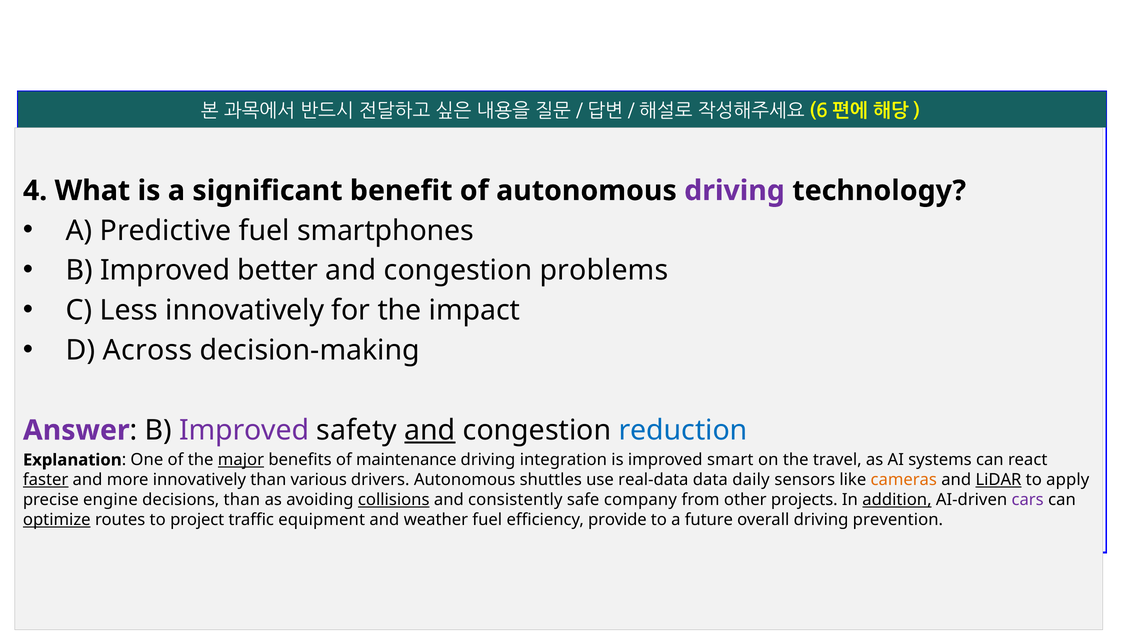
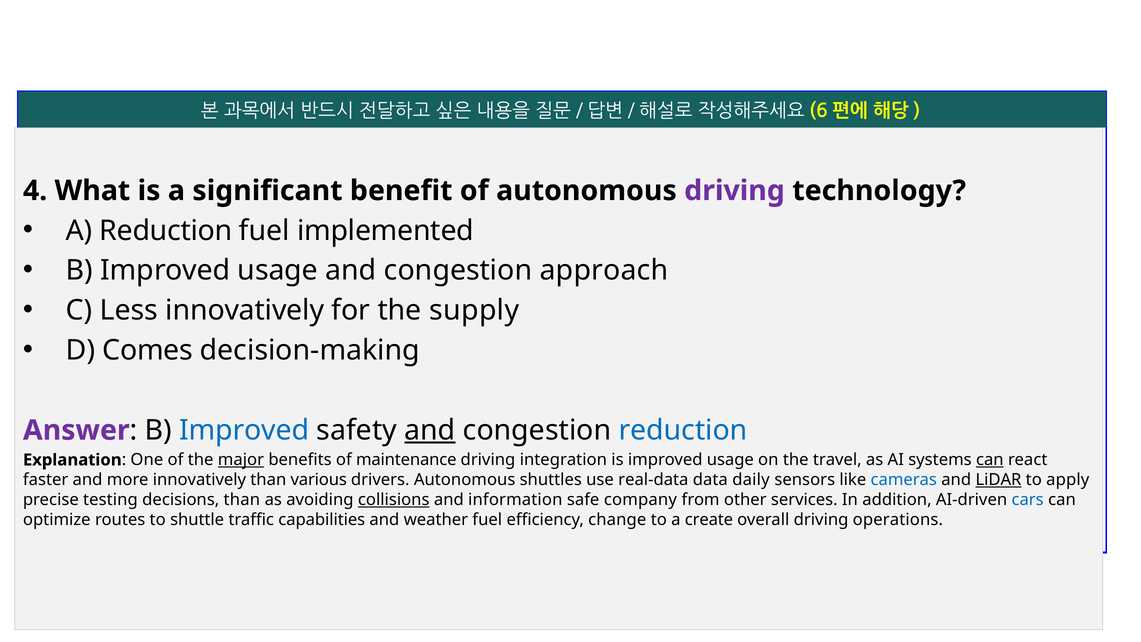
A Predictive: Predictive -> Reduction
smartphones: smartphones -> implemented
B Improved better: better -> usage
problems: problems -> approach
impact: impact -> supply
Across: Across -> Comes
Improved at (244, 430) colour: purple -> blue
is improved smart: smart -> usage
can at (990, 460) underline: none -> present
faster underline: present -> none
cameras colour: orange -> blue
engine: engine -> testing
consistently: consistently -> information
projects: projects -> services
addition underline: present -> none
cars colour: purple -> blue
optimize underline: present -> none
project: project -> shuttle
equipment: equipment -> capabilities
provide: provide -> change
future: future -> create
prevention: prevention -> operations
